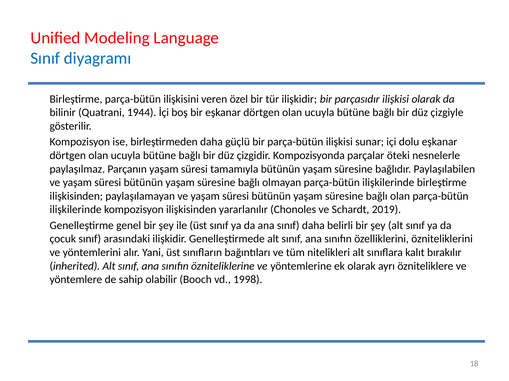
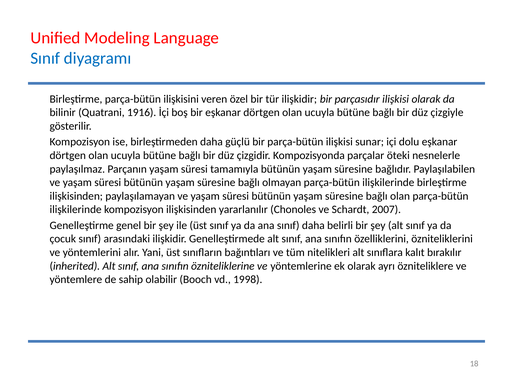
1944: 1944 -> 1916
2019: 2019 -> 2007
